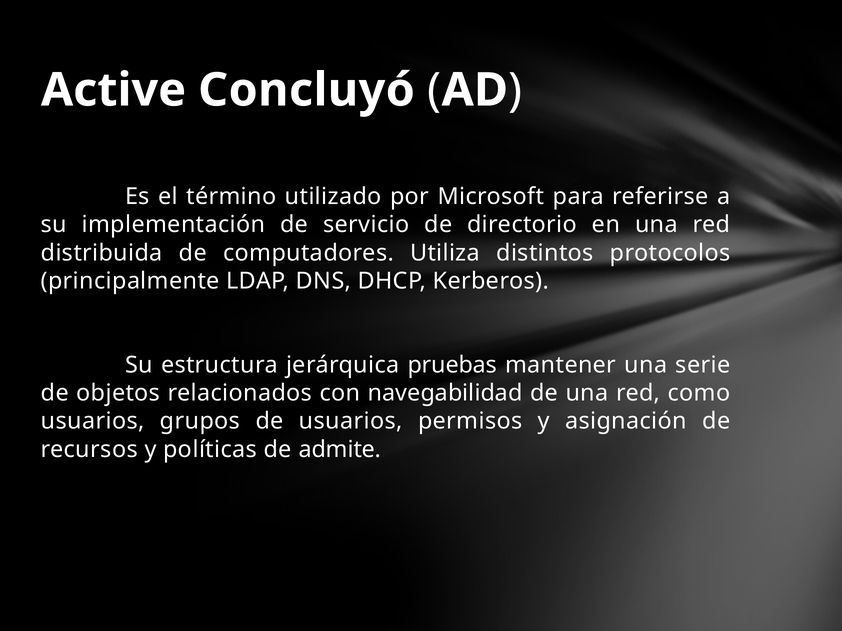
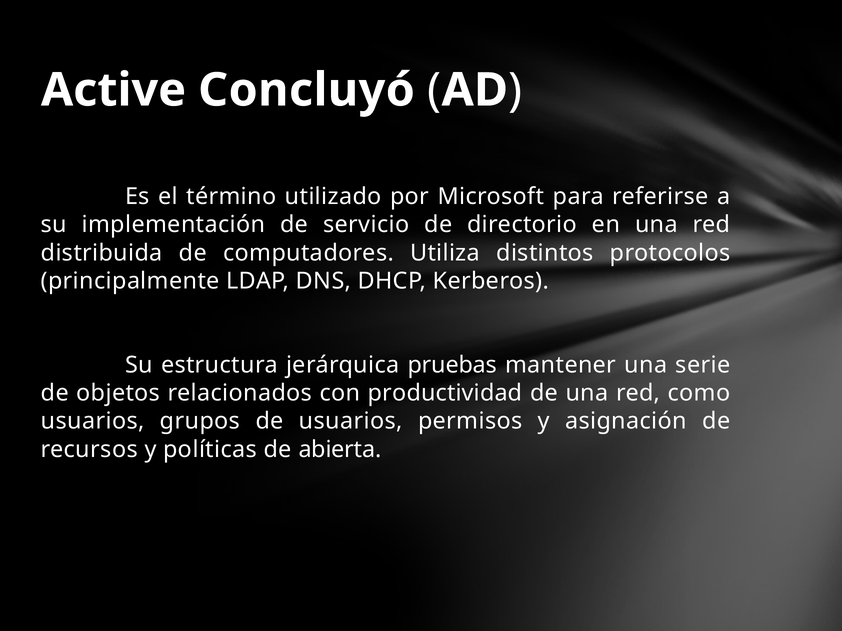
navegabilidad: navegabilidad -> productividad
admite: admite -> abierta
